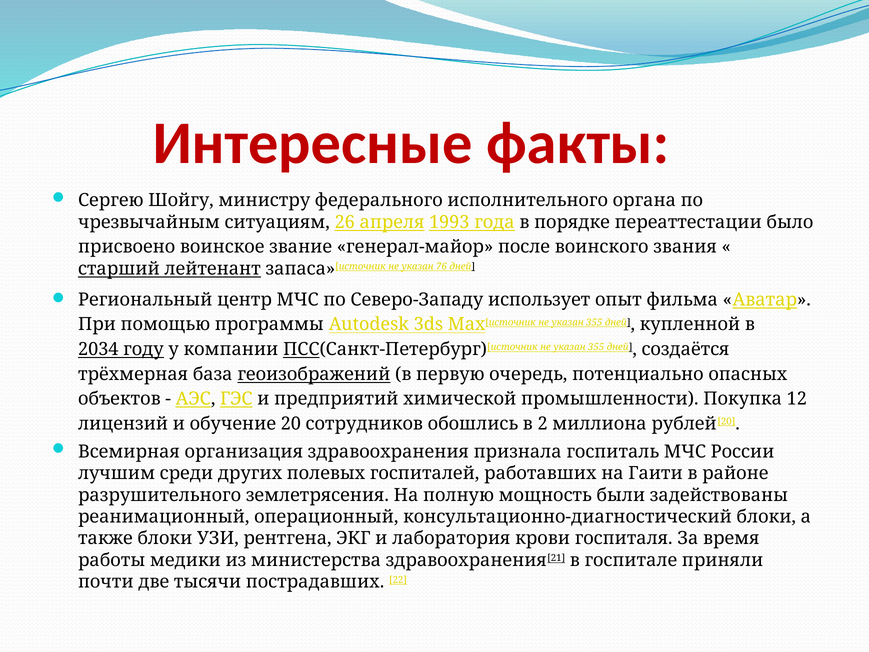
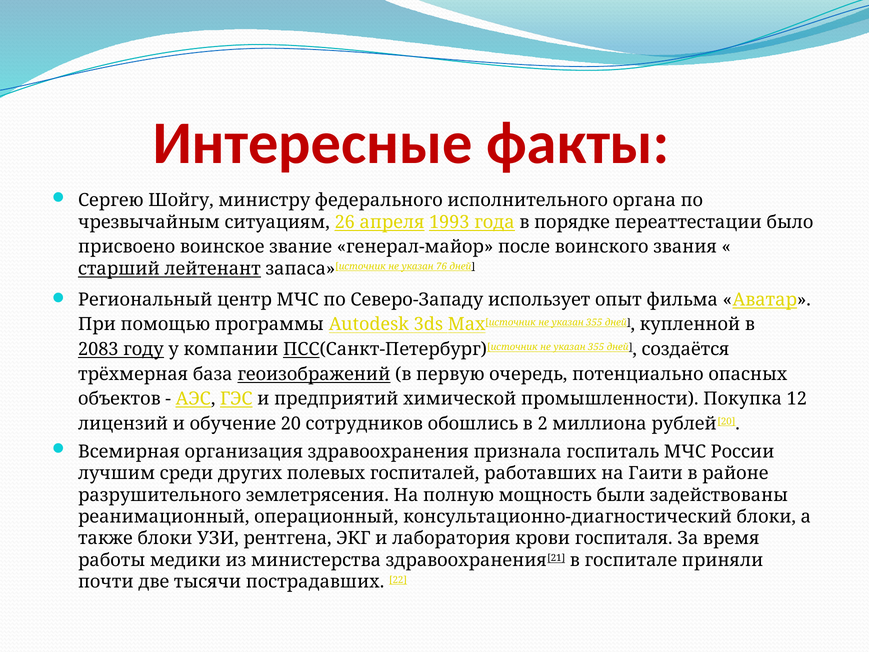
2034: 2034 -> 2083
